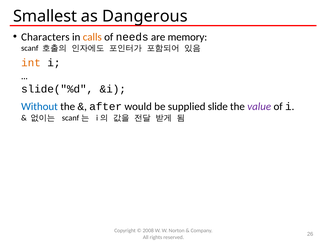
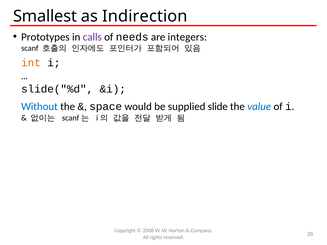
Dangerous: Dangerous -> Indirection
Characters: Characters -> Prototypes
calls colour: orange -> purple
memory: memory -> integers
after: after -> space
value colour: purple -> blue
